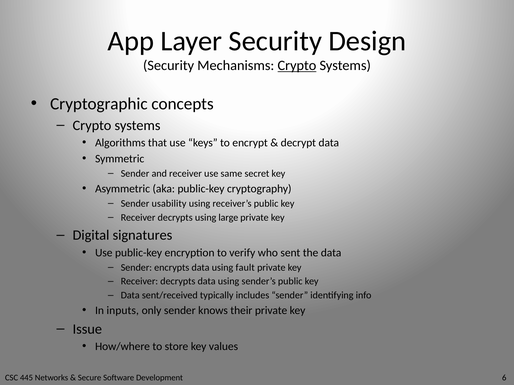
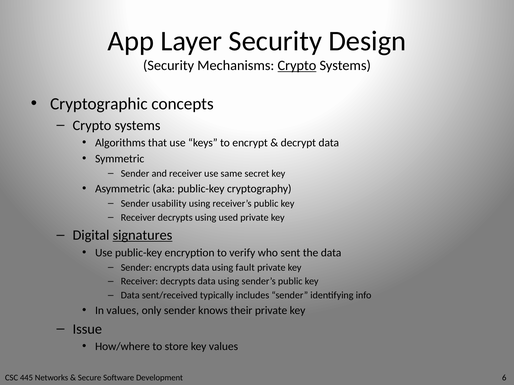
large: large -> used
signatures underline: none -> present
In inputs: inputs -> values
